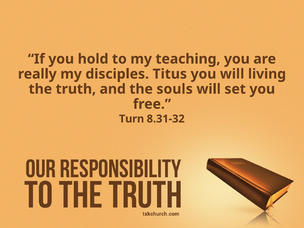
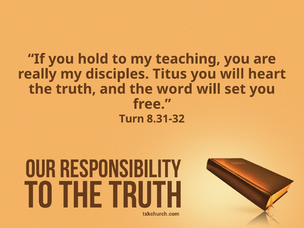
living: living -> heart
souls: souls -> word
